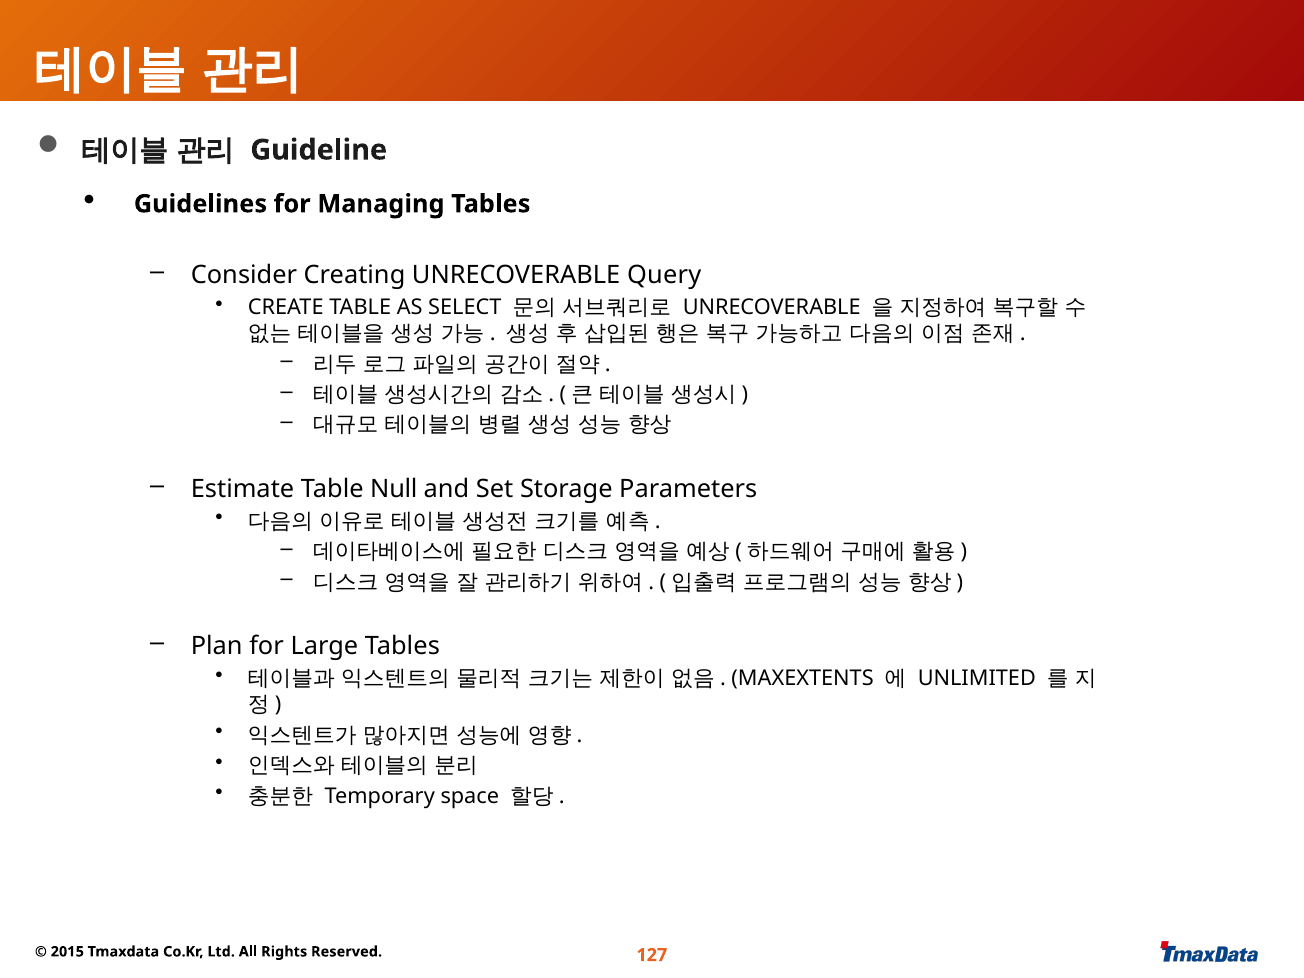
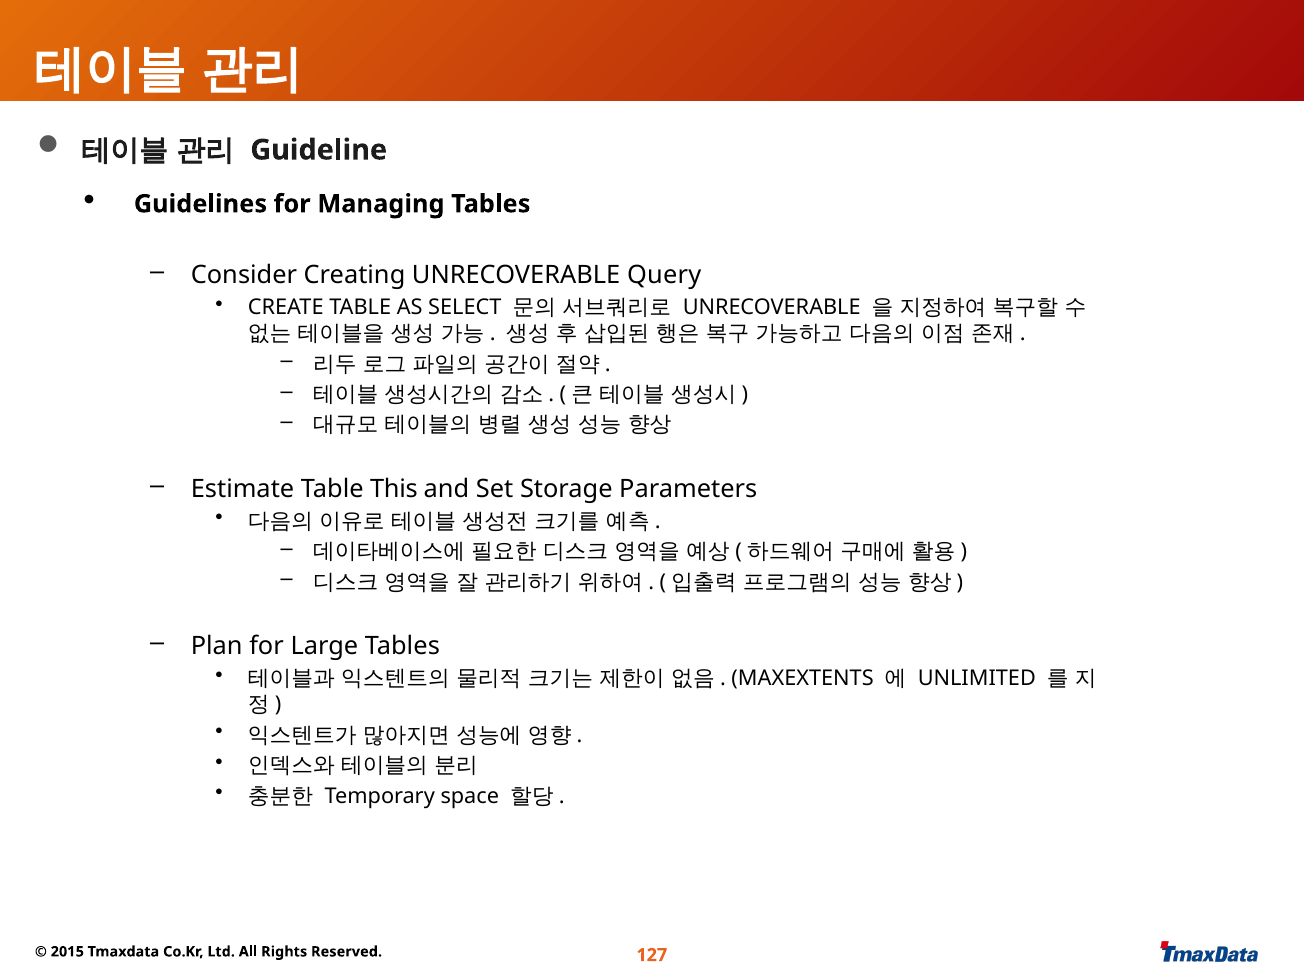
Null: Null -> This
